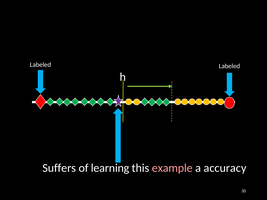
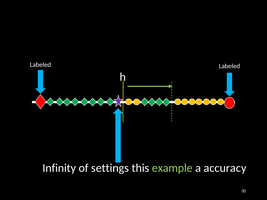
Suffers: Suffers -> Infinity
learning: learning -> settings
example colour: pink -> light green
